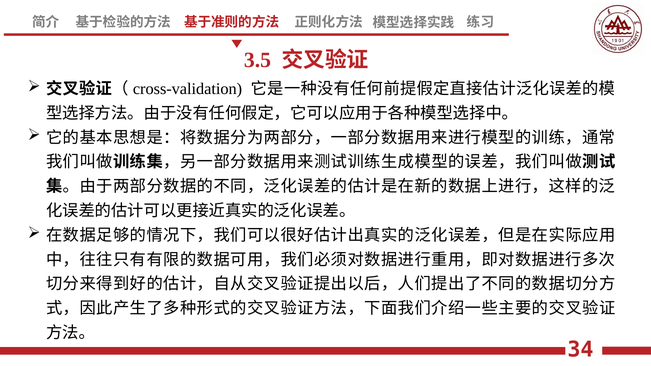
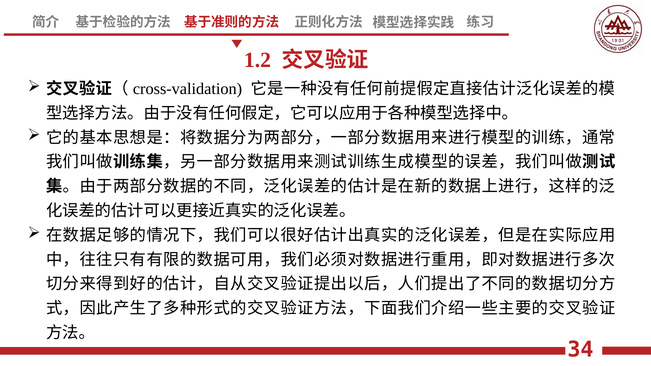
3.5: 3.5 -> 1.2
